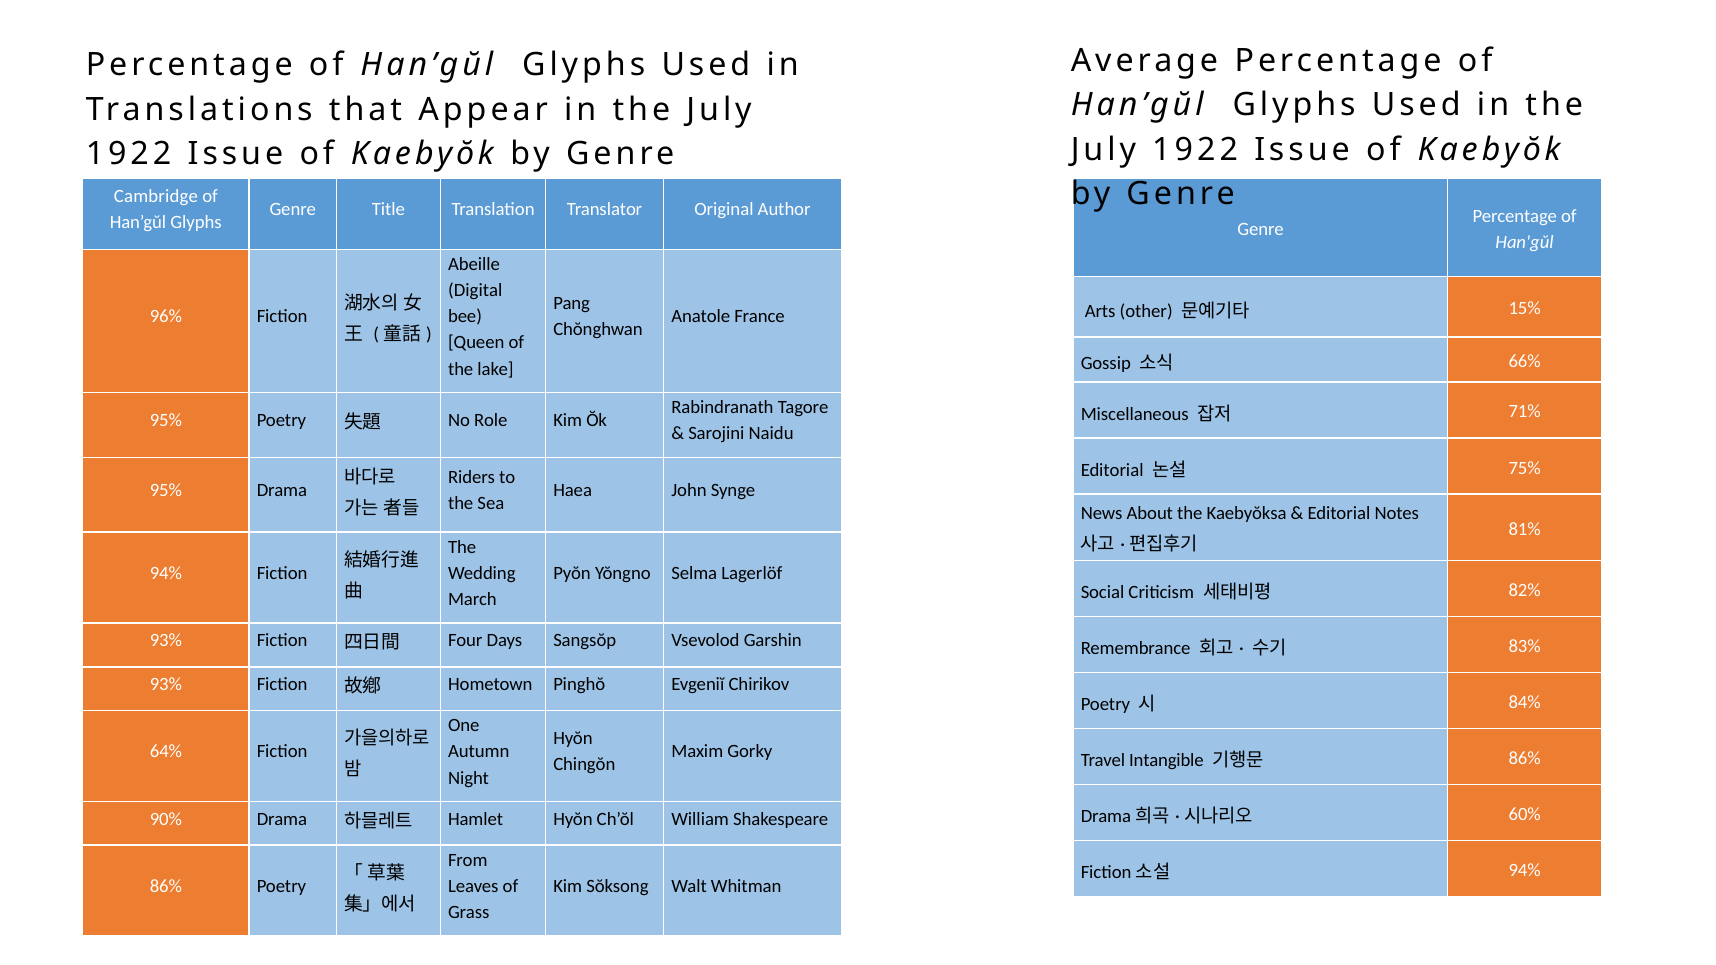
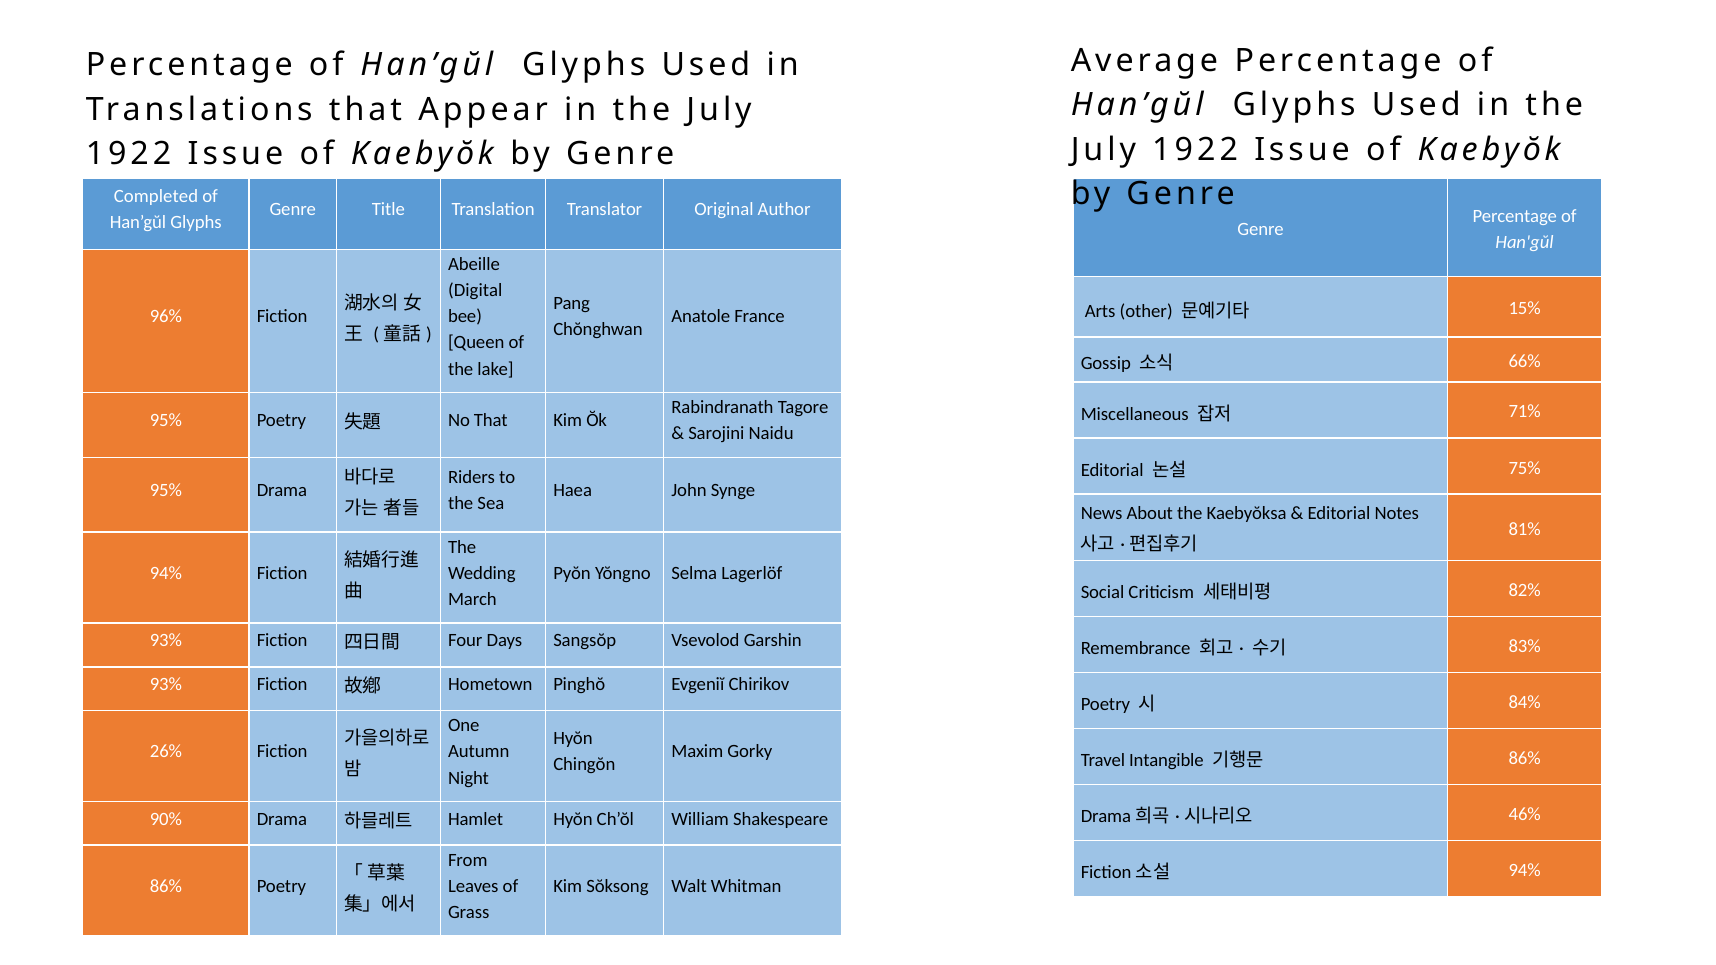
Cambridge: Cambridge -> Completed
No Role: Role -> That
64%: 64% -> 26%
60%: 60% -> 46%
